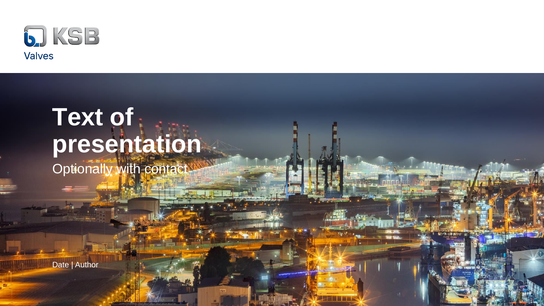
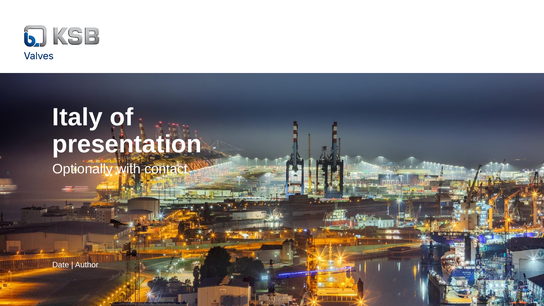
Text: Text -> Italy
